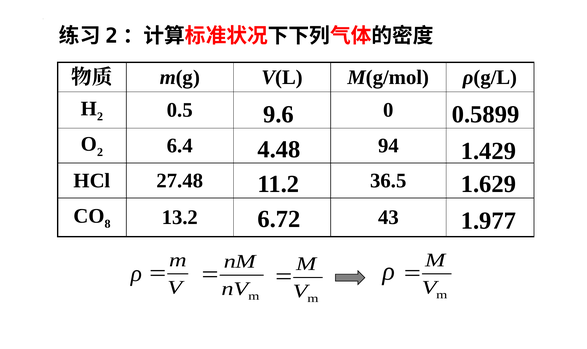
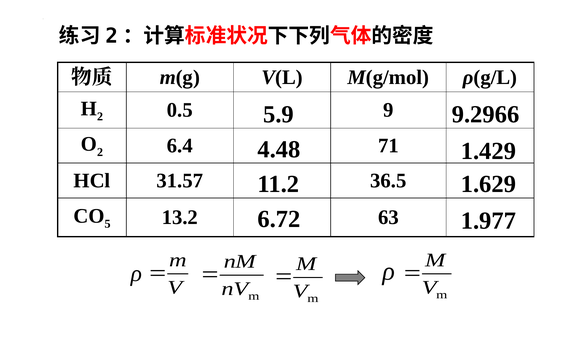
0: 0 -> 9
9.6: 9.6 -> 5.9
0.5899: 0.5899 -> 9.2966
94: 94 -> 71
27.48: 27.48 -> 31.57
8: 8 -> 5
43: 43 -> 63
